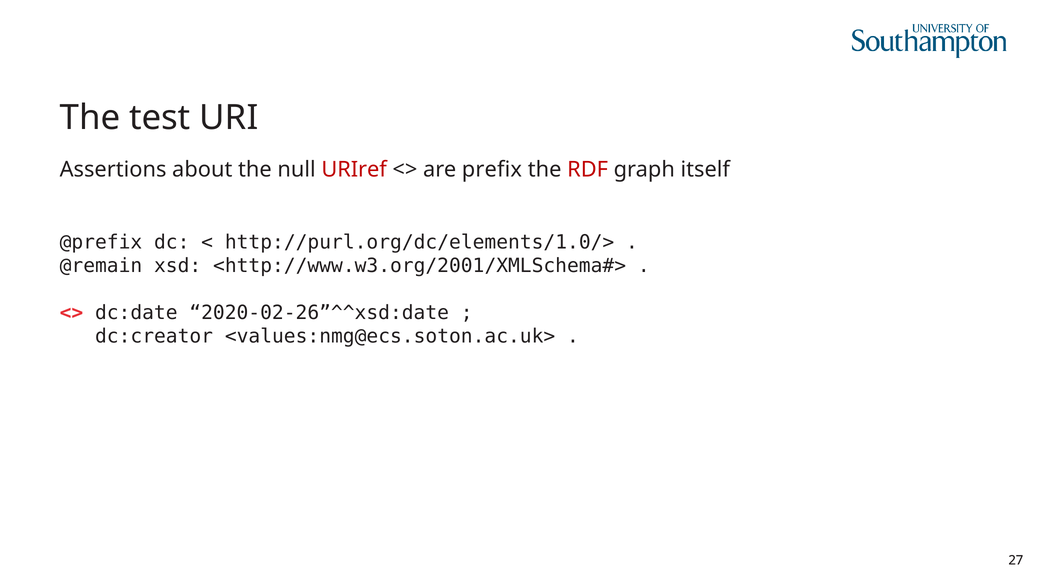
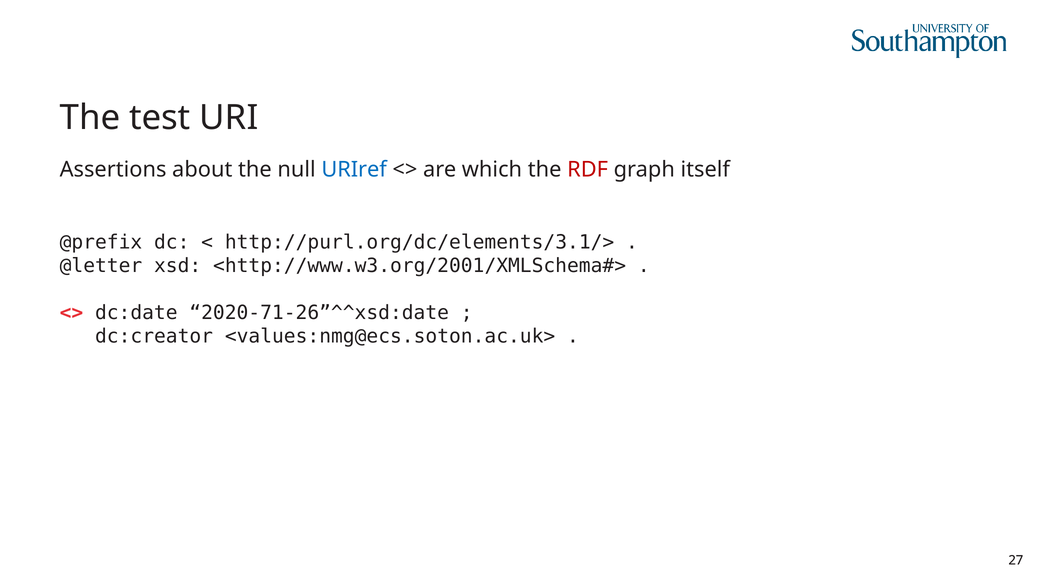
URIref colour: red -> blue
prefix: prefix -> which
http://purl.org/dc/elements/1.0/>: http://purl.org/dc/elements/1.0/> -> http://purl.org/dc/elements/3.1/>
@remain: @remain -> @letter
2020-02-26”^^xsd:date: 2020-02-26”^^xsd:date -> 2020-71-26”^^xsd:date
